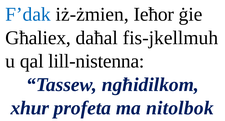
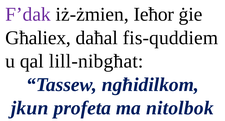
F’dak colour: blue -> purple
fis-jkellmuh: fis-jkellmuh -> fis-quddiem
lill-nistenna: lill-nistenna -> lill-nibgħat
xhur: xhur -> jkun
